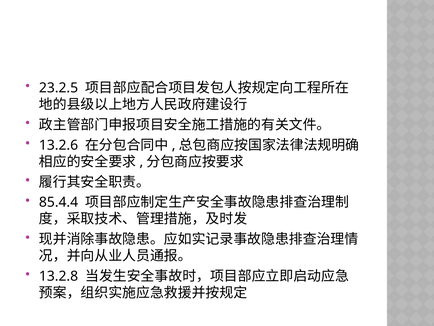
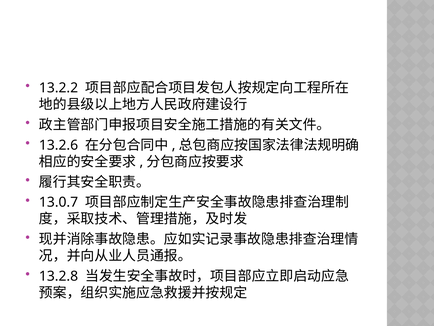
23.2.5: 23.2.5 -> 13.2.2
85.4.4: 85.4.4 -> 13.0.7
